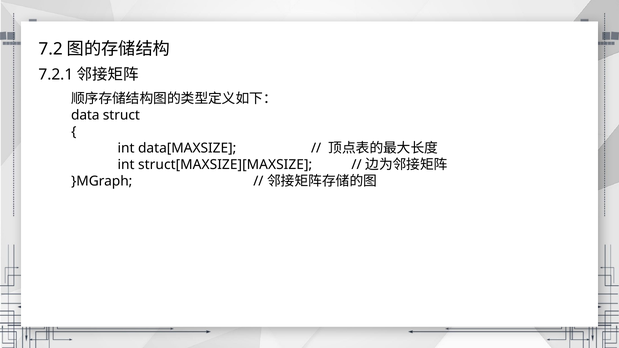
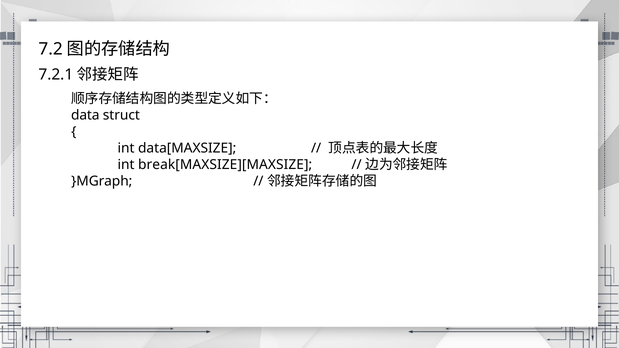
struct[MAXSIZE][MAXSIZE: struct[MAXSIZE][MAXSIZE -> break[MAXSIZE][MAXSIZE
